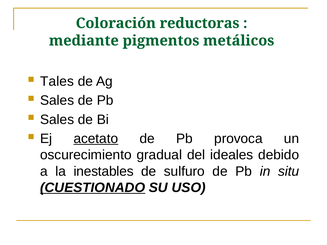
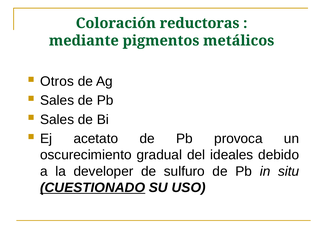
Tales: Tales -> Otros
acetato underline: present -> none
inestables: inestables -> developer
